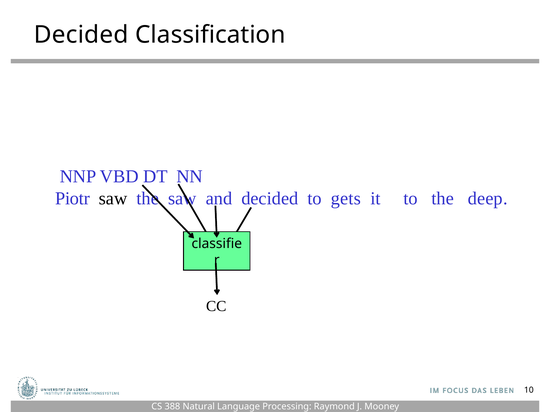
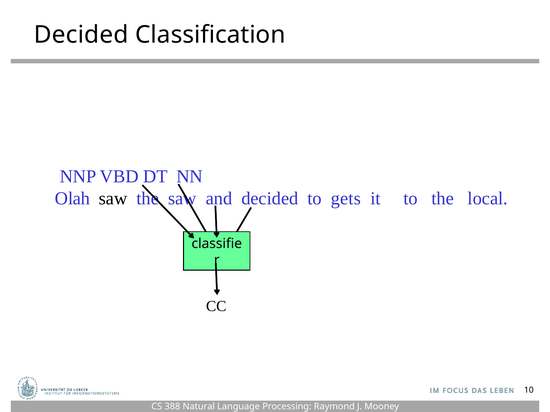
Piotr: Piotr -> Olah
deep: deep -> local
